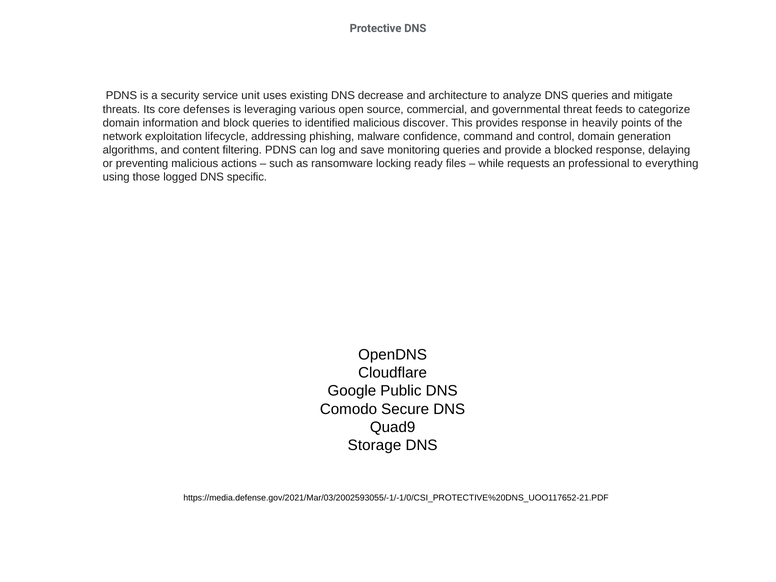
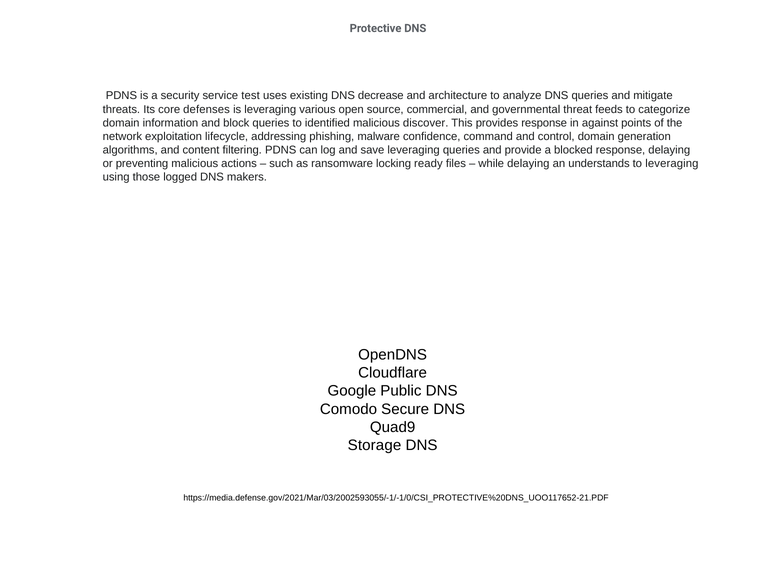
unit: unit -> test
heavily: heavily -> against
save monitoring: monitoring -> leveraging
while requests: requests -> delaying
professional: professional -> understands
to everything: everything -> leveraging
specific: specific -> makers
